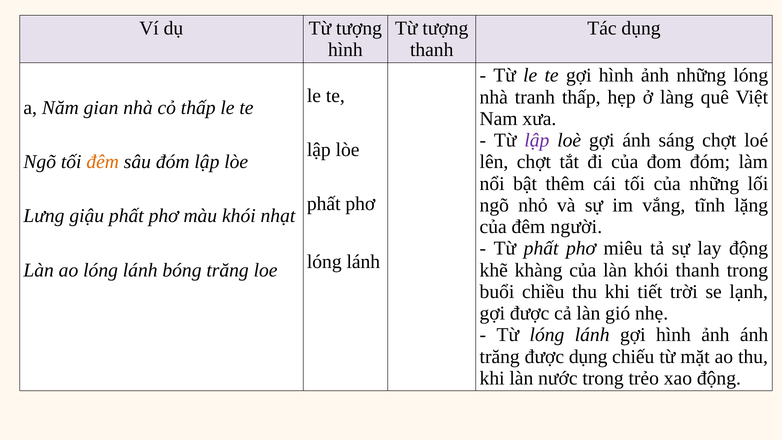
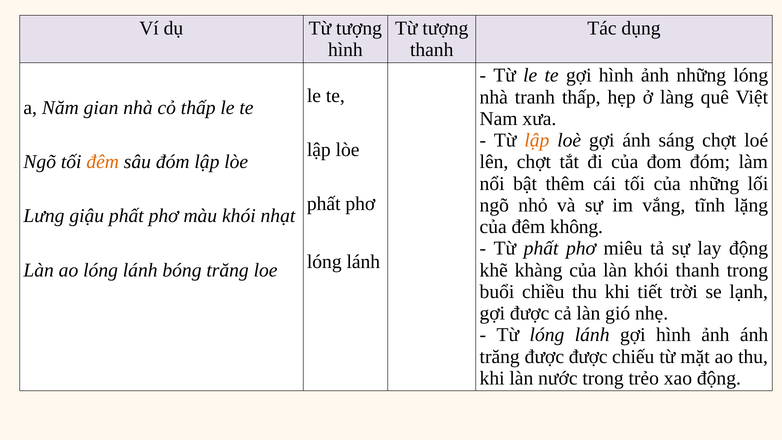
lập at (537, 140) colour: purple -> orange
người: người -> không
được dụng: dụng -> được
